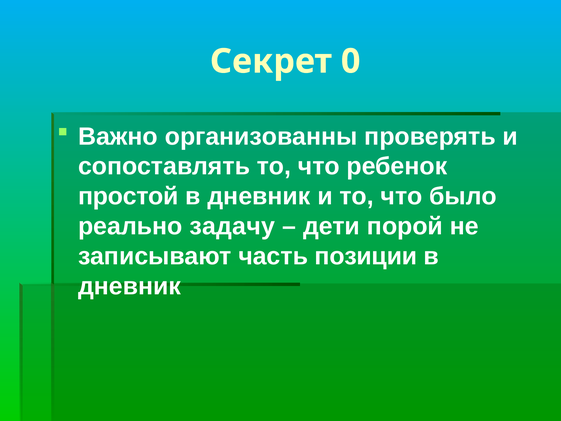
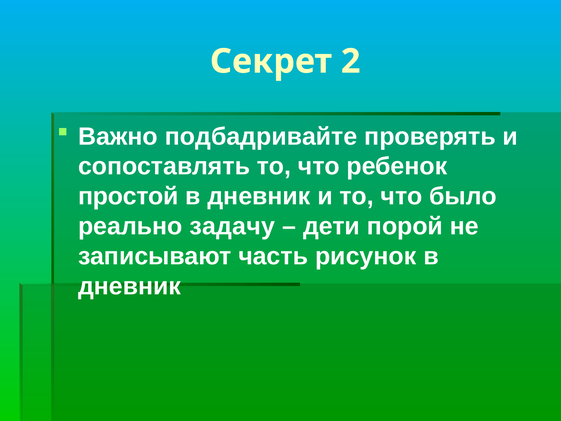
0: 0 -> 2
организованны: организованны -> подбадривайте
позиции: позиции -> рисунок
